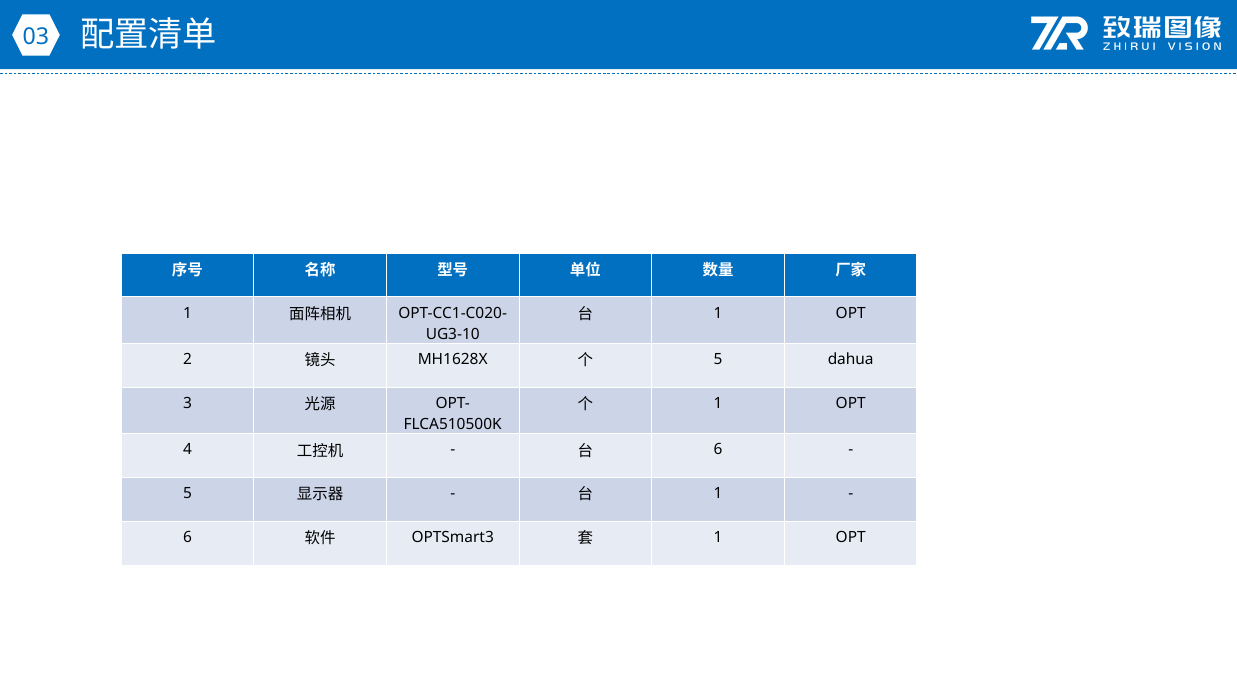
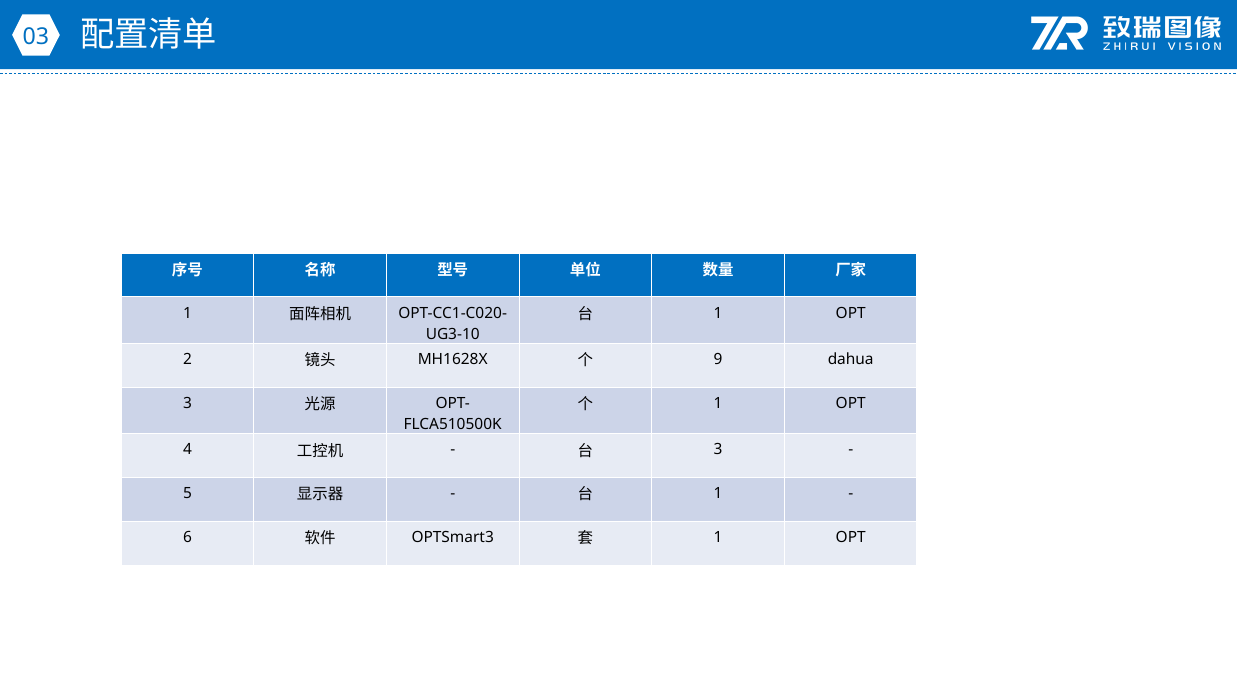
5 at (718, 359): 5 -> 9
6 at (718, 450): 6 -> 3
